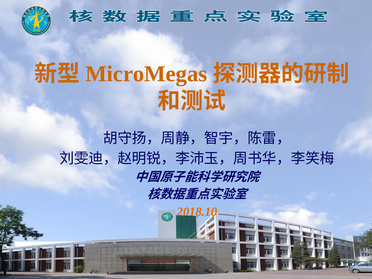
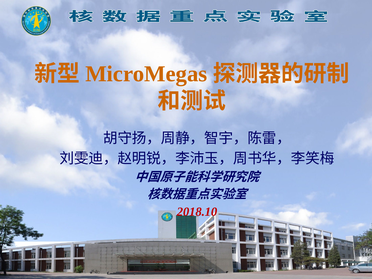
2018.10 colour: orange -> red
